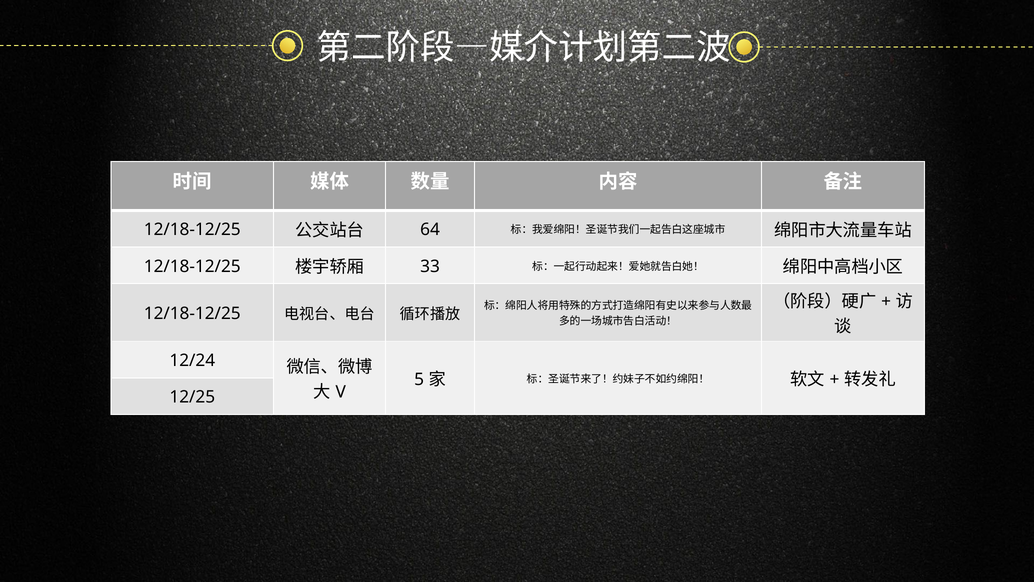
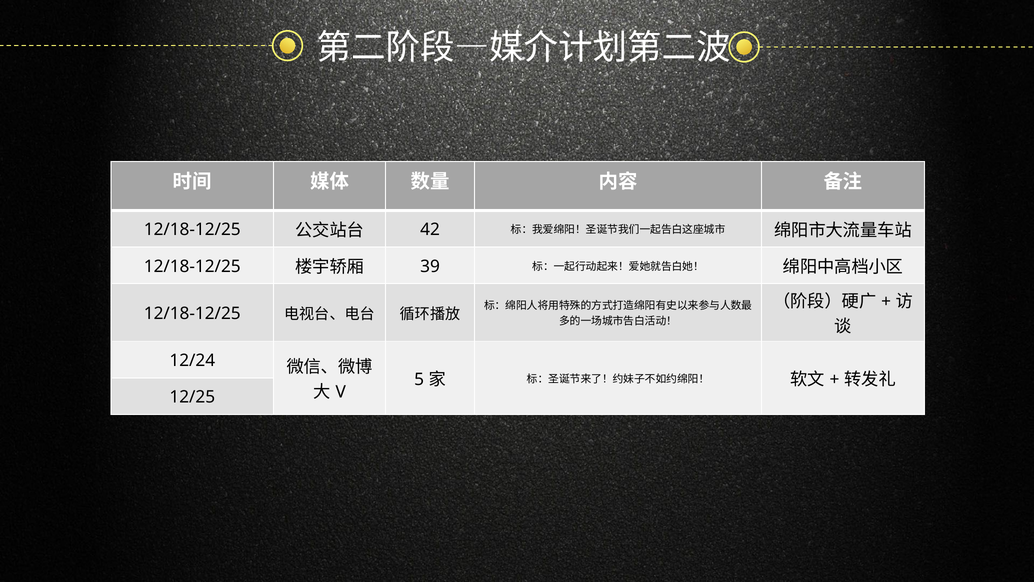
64: 64 -> 42
33: 33 -> 39
